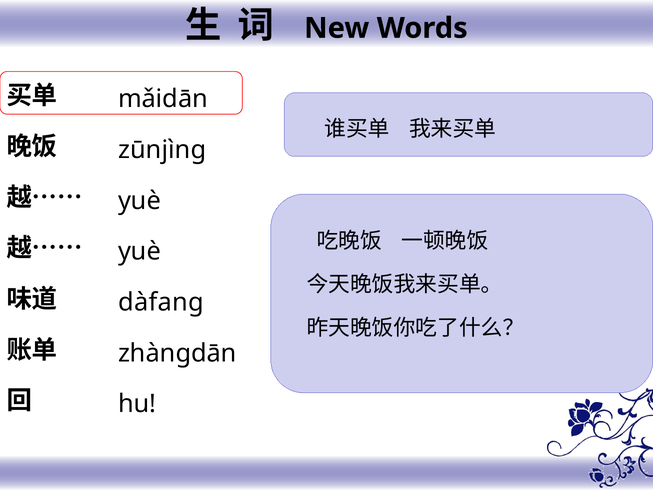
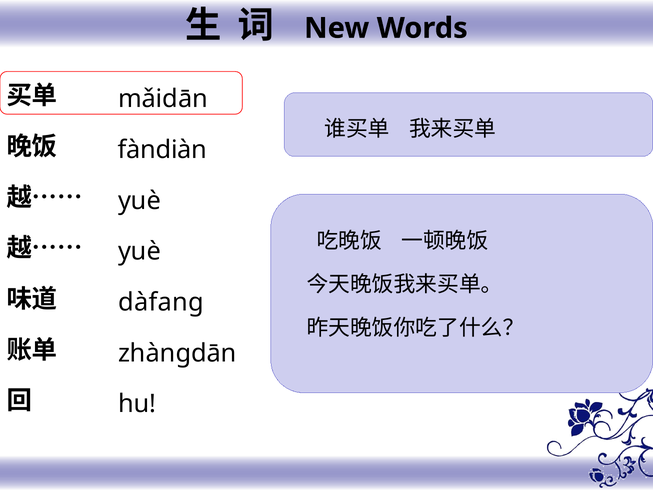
zūnjìng: zūnjìng -> fàndiàn
